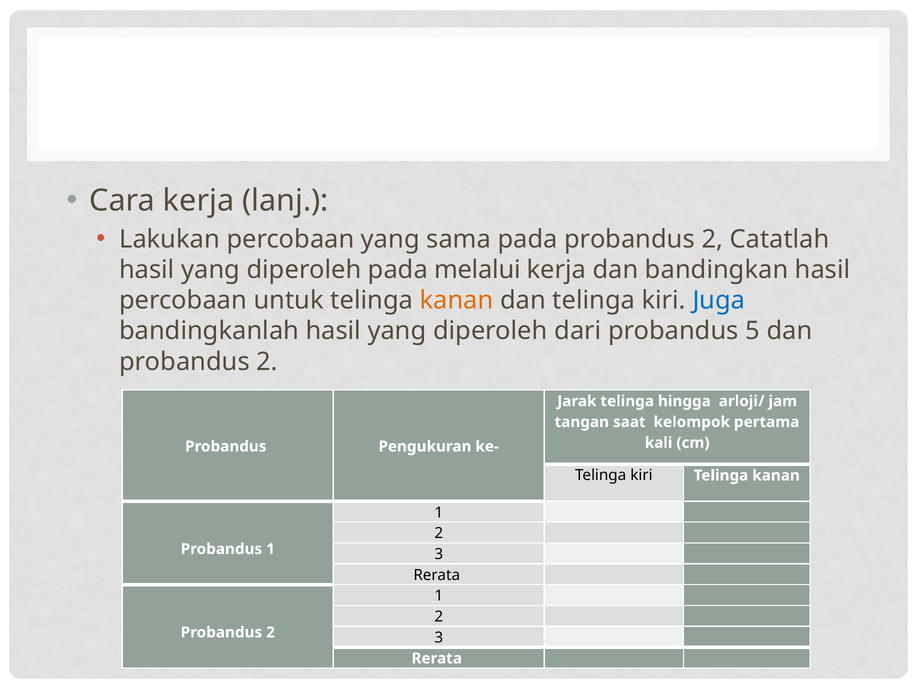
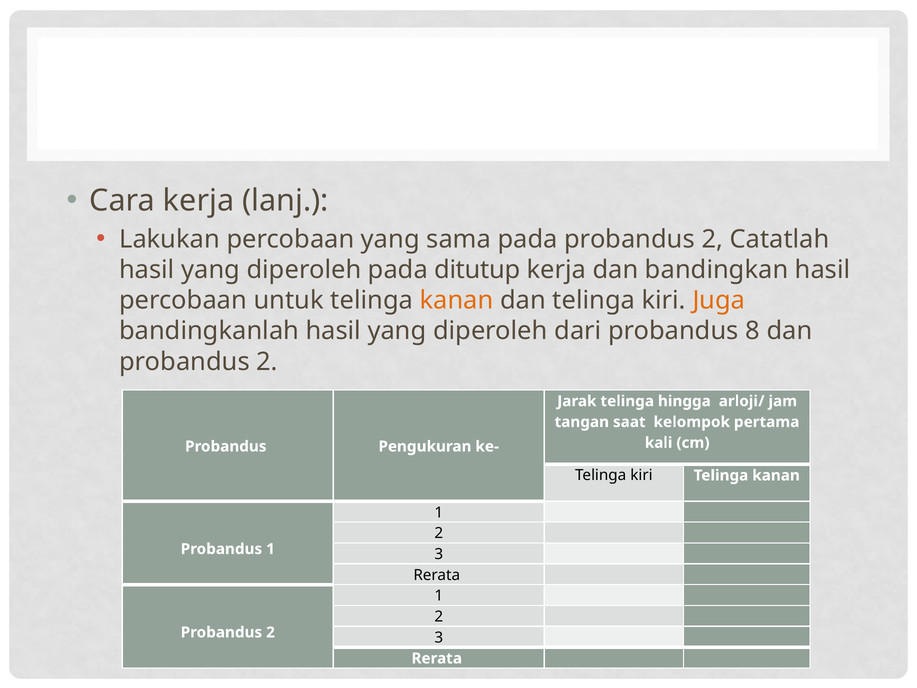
melalui: melalui -> ditutup
Juga colour: blue -> orange
5: 5 -> 8
